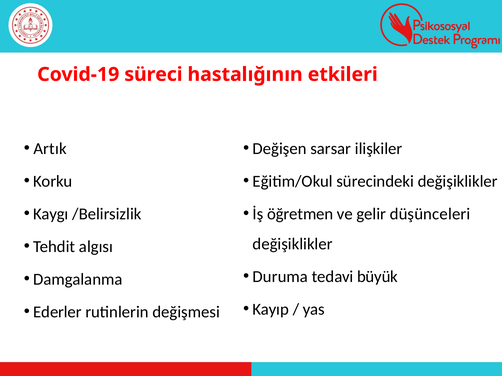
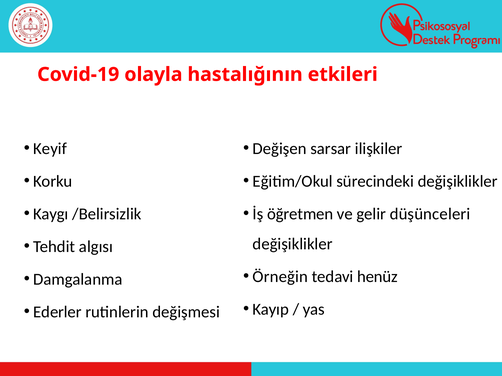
süreci: süreci -> olayla
Artık: Artık -> Keyif
Duruma: Duruma -> Örneğin
büyük: büyük -> henüz
